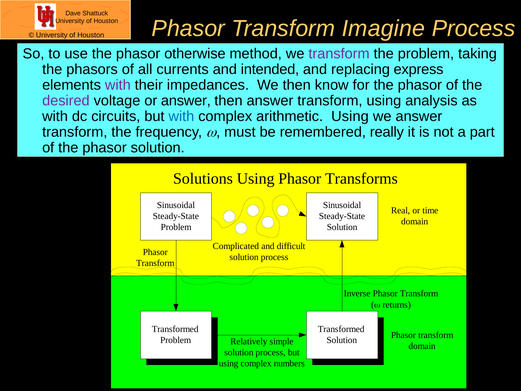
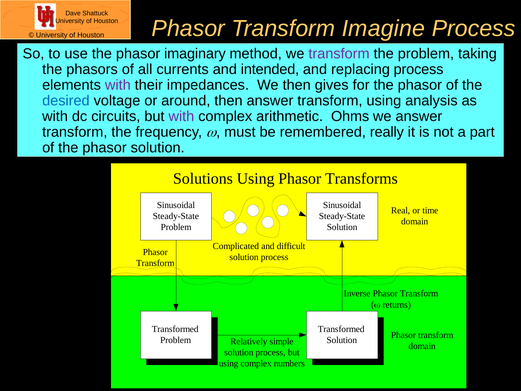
otherwise: otherwise -> imaginary
replacing express: express -> process
know: know -> gives
desired colour: purple -> blue
or answer: answer -> around
with at (181, 116) colour: blue -> purple
arithmetic Using: Using -> Ohms
